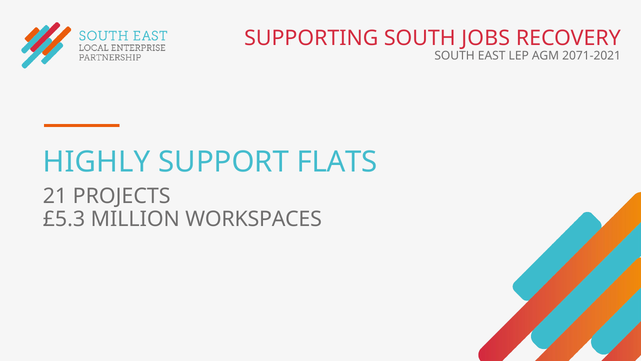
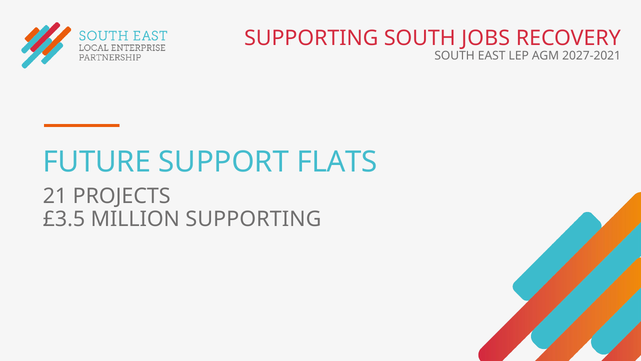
2071-2021: 2071-2021 -> 2027-2021
HIGHLY: HIGHLY -> FUTURE
£5.3: £5.3 -> £3.5
MILLION WORKSPACES: WORKSPACES -> SUPPORTING
